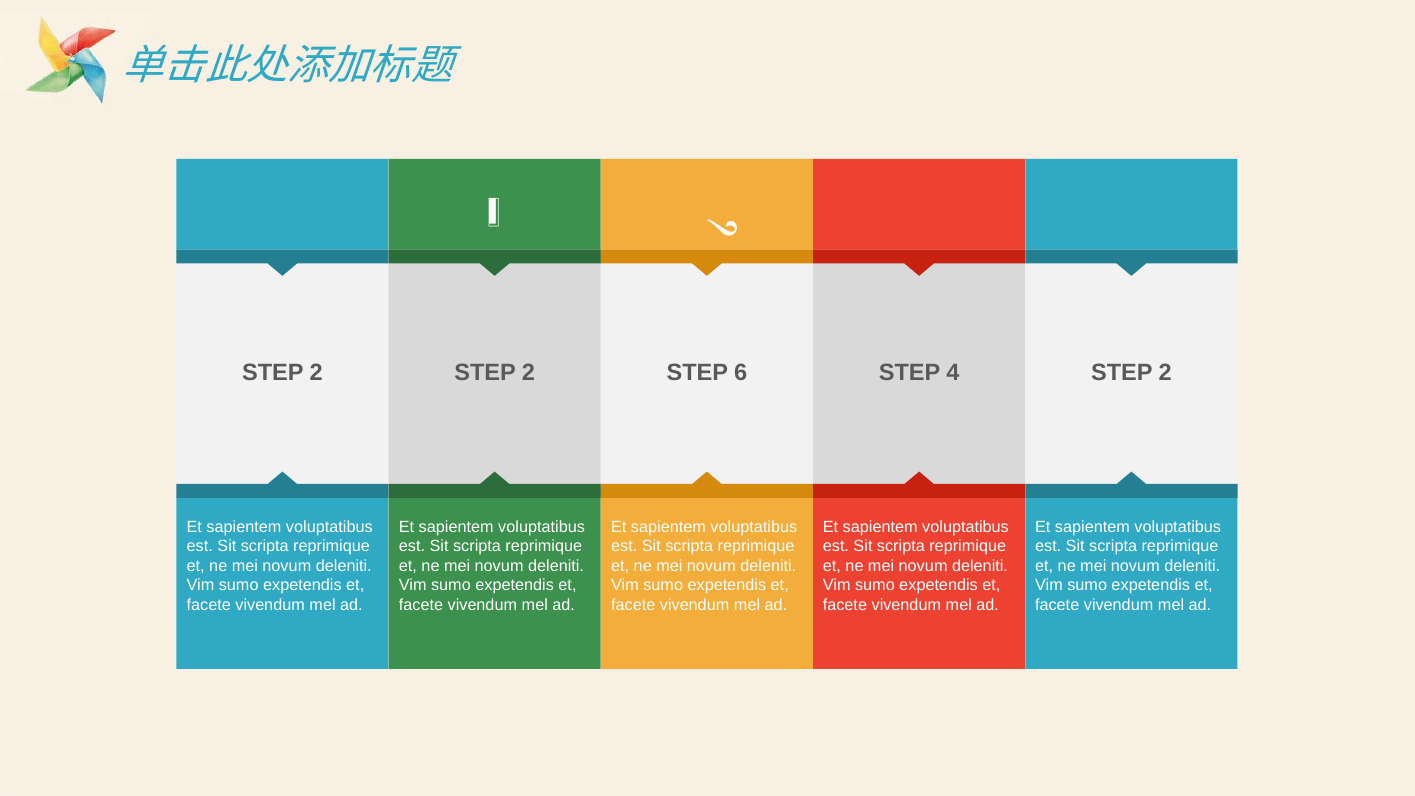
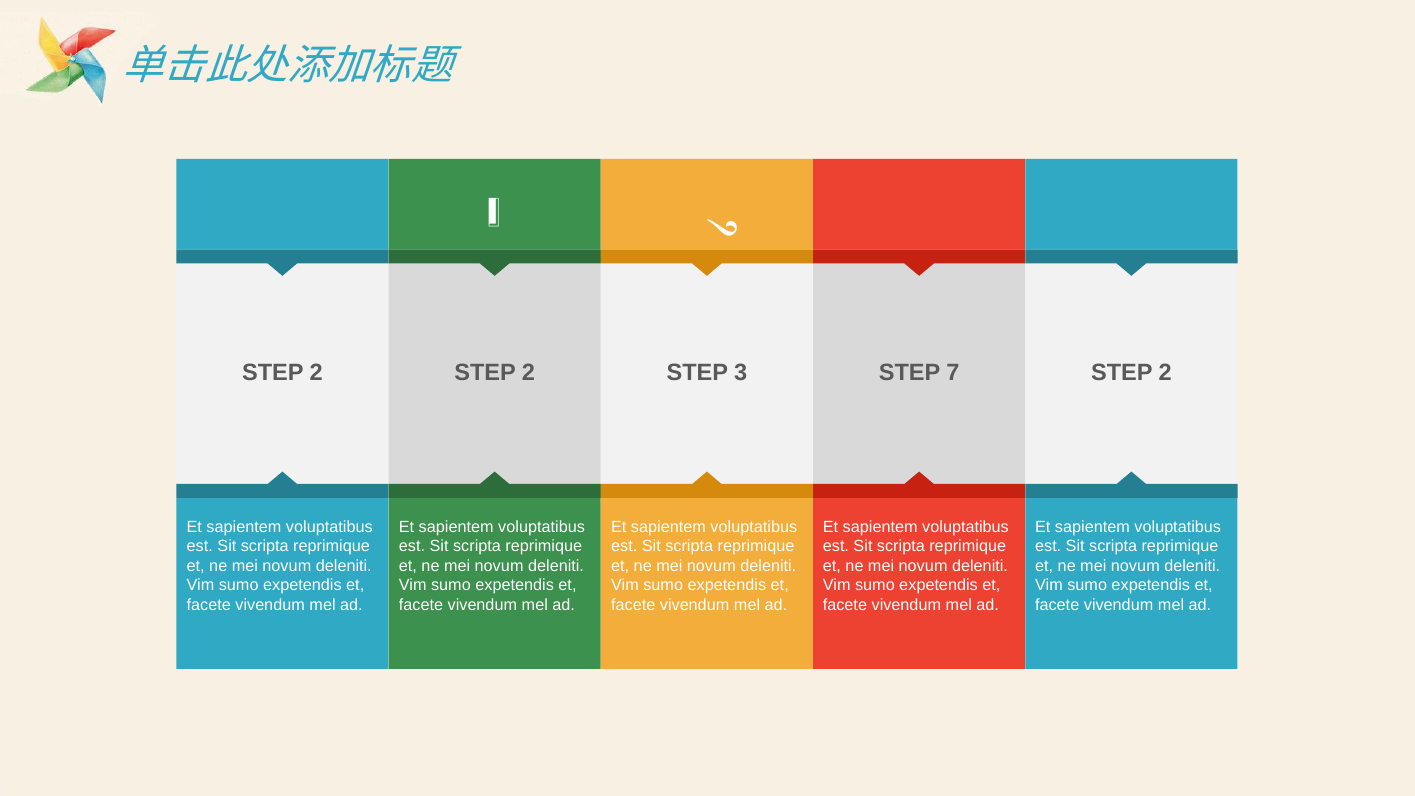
6: 6 -> 3
4: 4 -> 7
